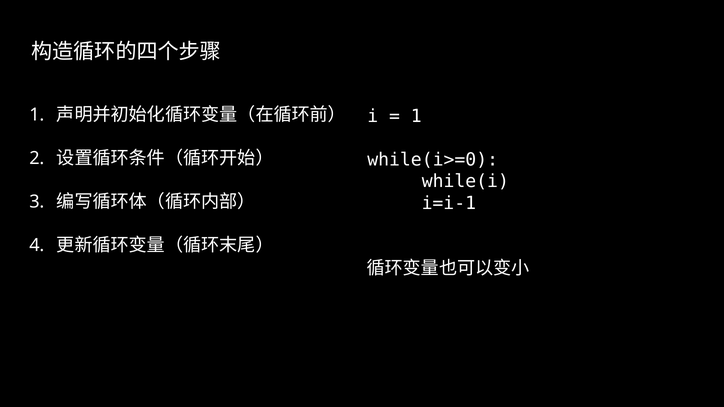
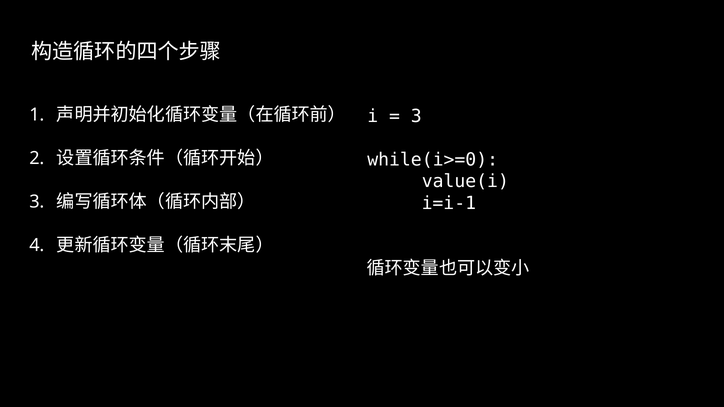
1 at (416, 116): 1 -> 3
while(i: while(i -> value(i
